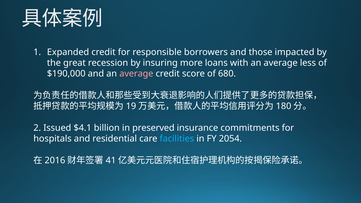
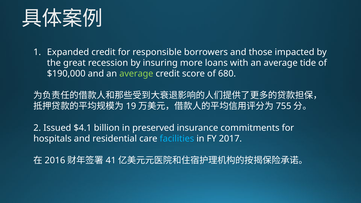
less: less -> tide
average at (136, 74) colour: pink -> light green
180: 180 -> 755
2054: 2054 -> 2017
